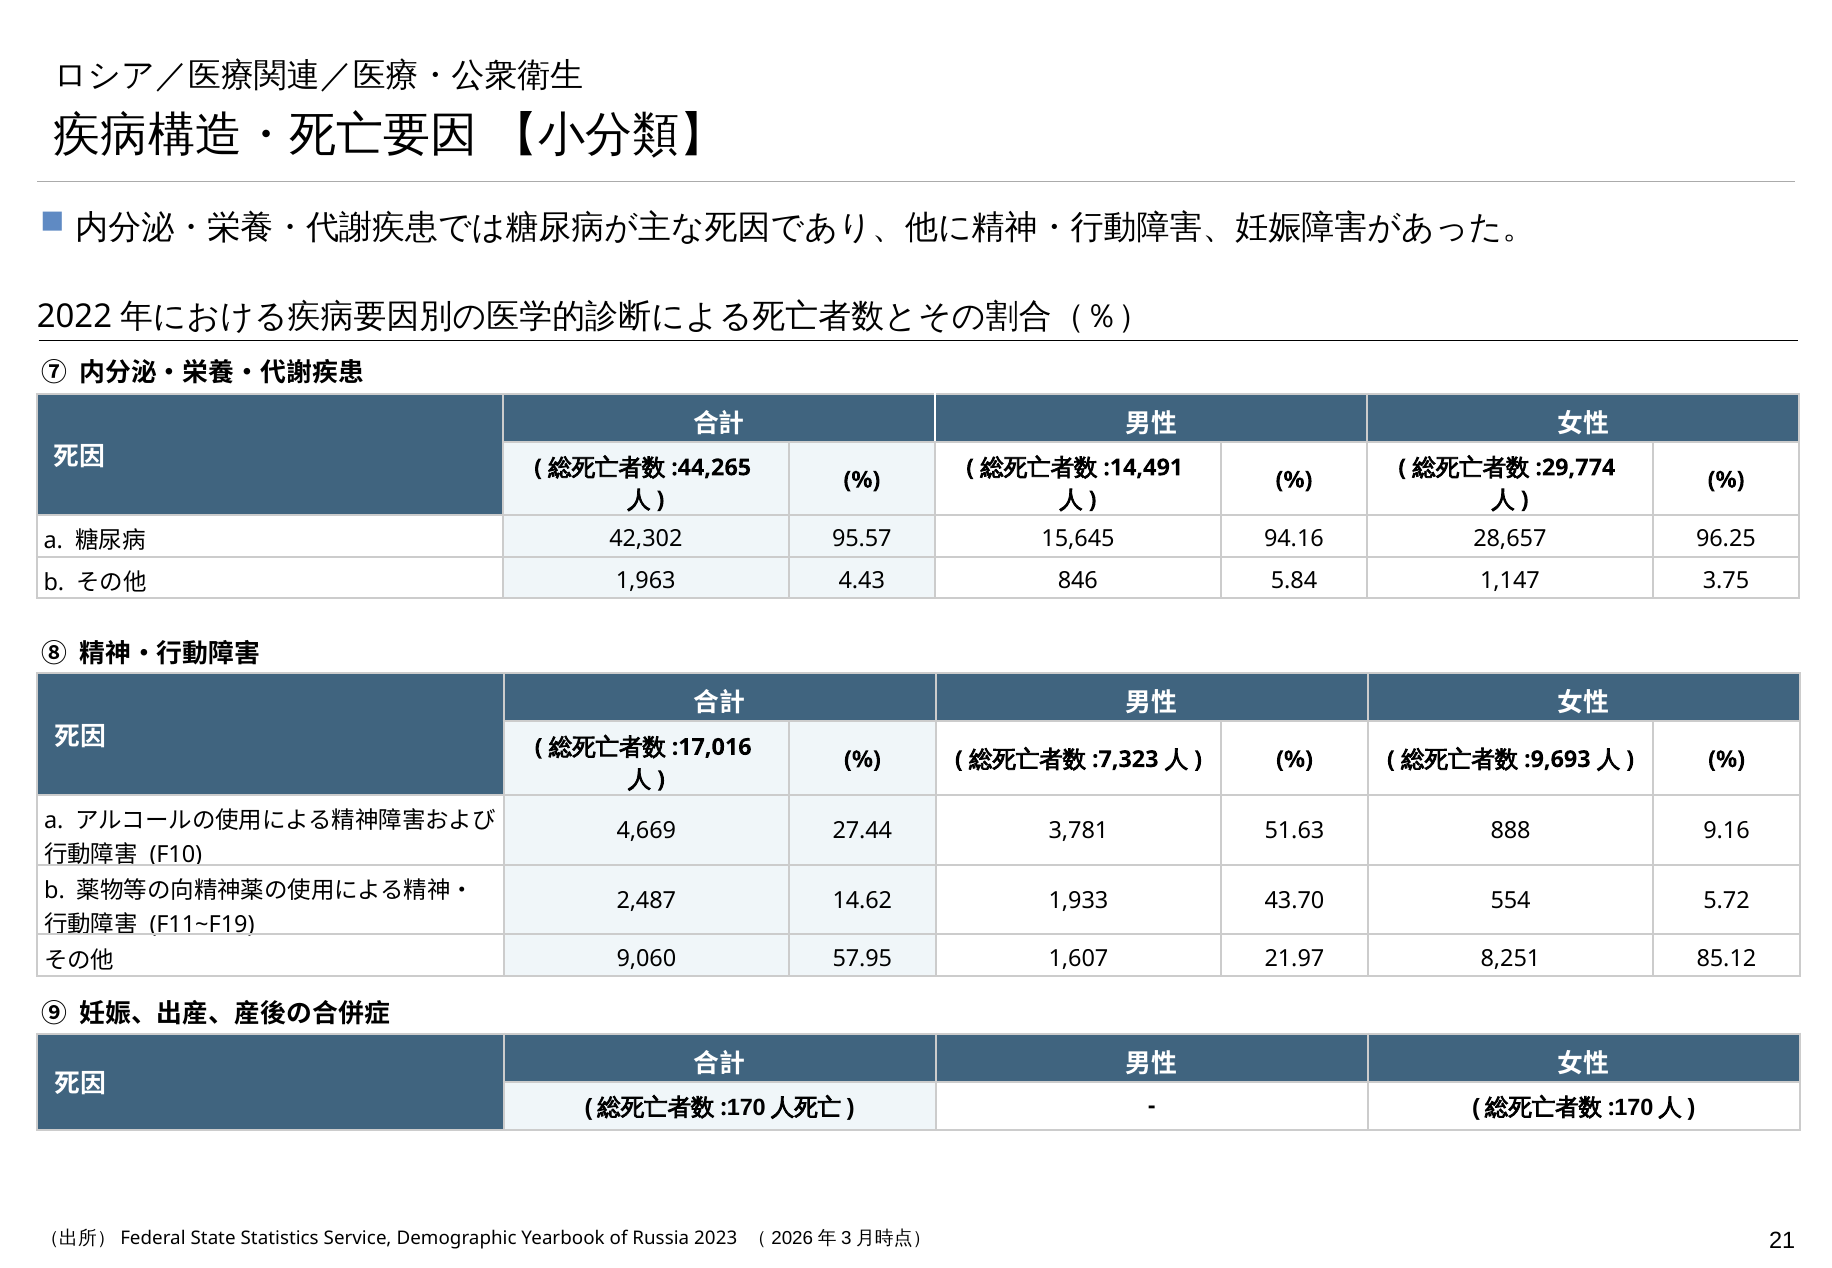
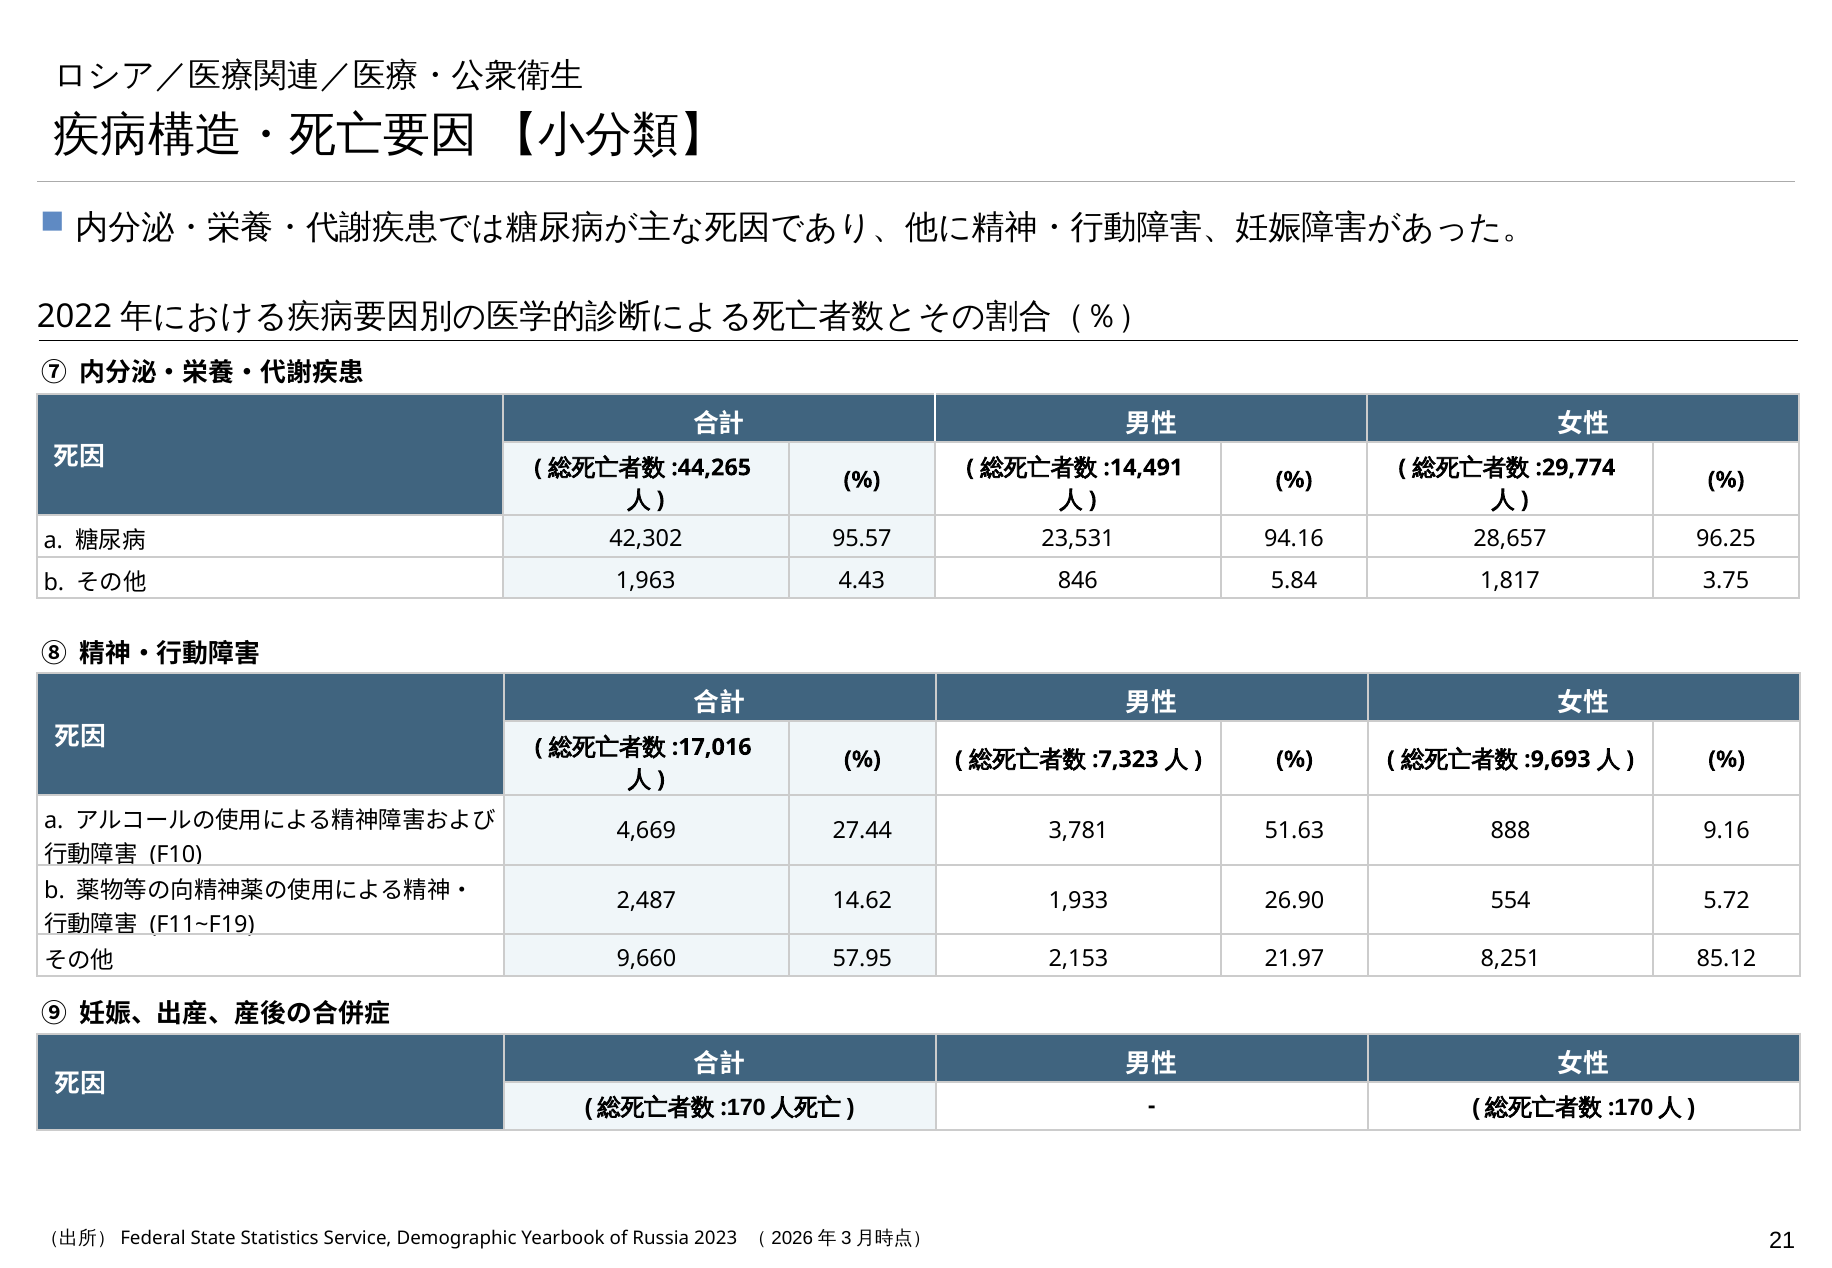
15,645: 15,645 -> 23,531
1,147: 1,147 -> 1,817
43.70: 43.70 -> 26.90
9,060: 9,060 -> 9,660
1,607: 1,607 -> 2,153
